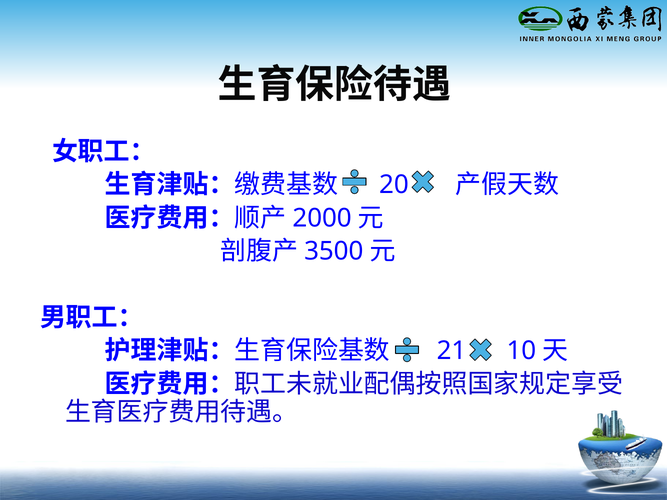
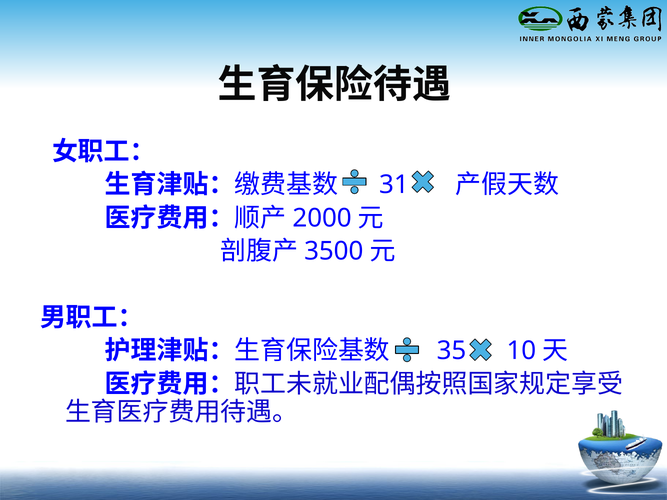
20: 20 -> 31
21: 21 -> 35
